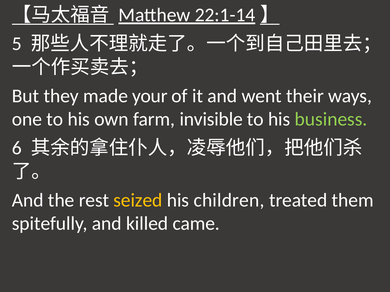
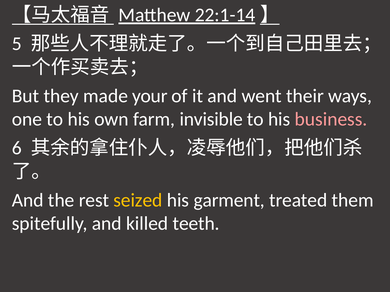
business colour: light green -> pink
children: children -> garment
came: came -> teeth
